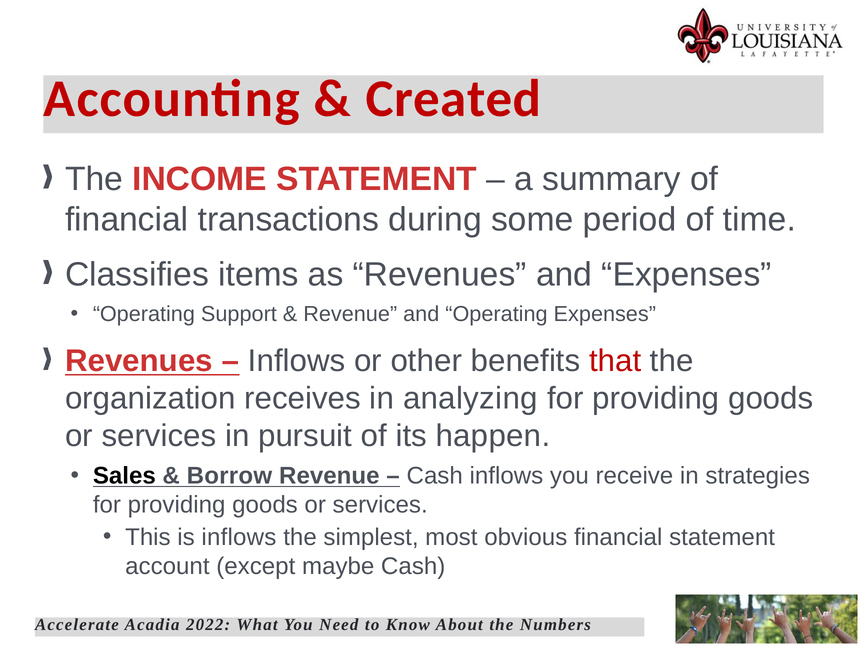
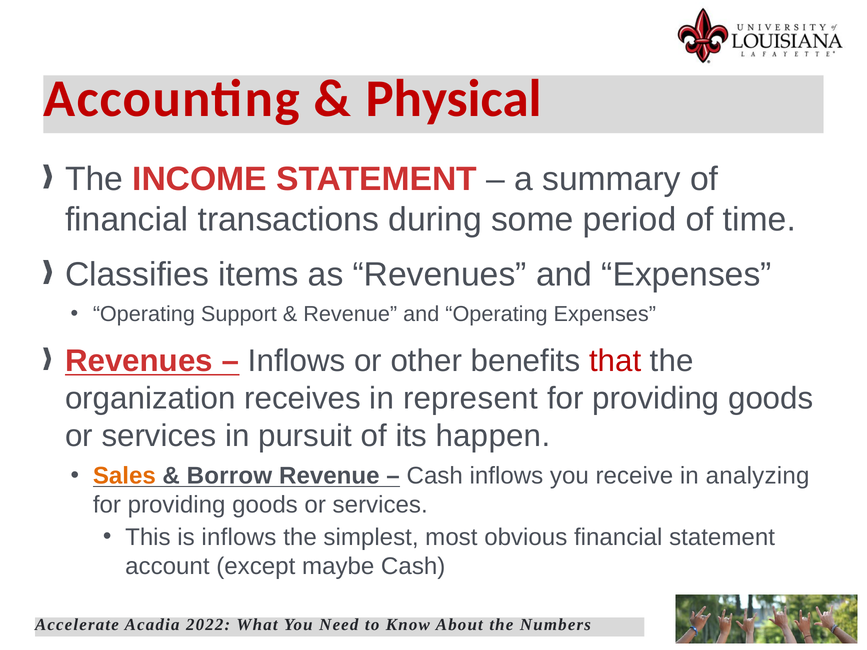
Created: Created -> Physical
analyzing: analyzing -> represent
Sales colour: black -> orange
strategies: strategies -> analyzing
